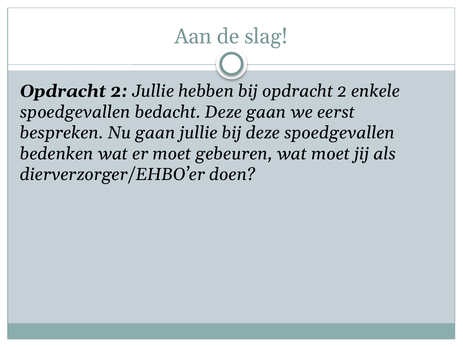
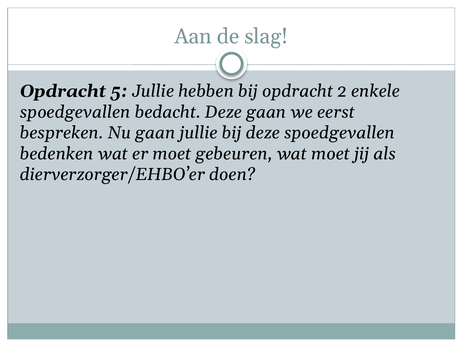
2 at (119, 91): 2 -> 5
